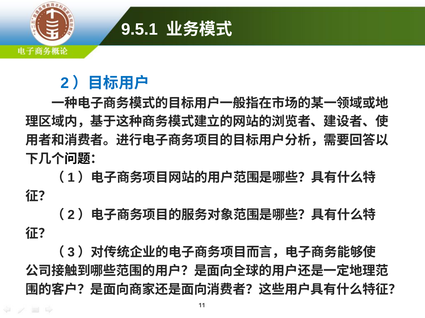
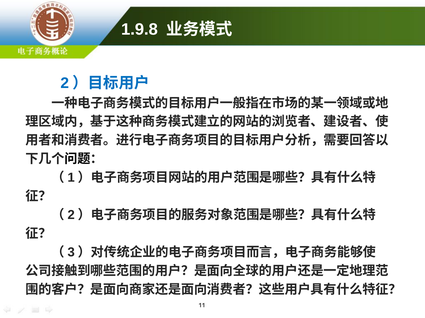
9.5.1: 9.5.1 -> 1.9.8
